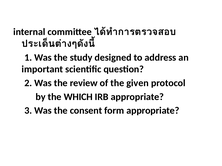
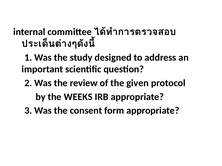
WHICH: WHICH -> WEEKS
